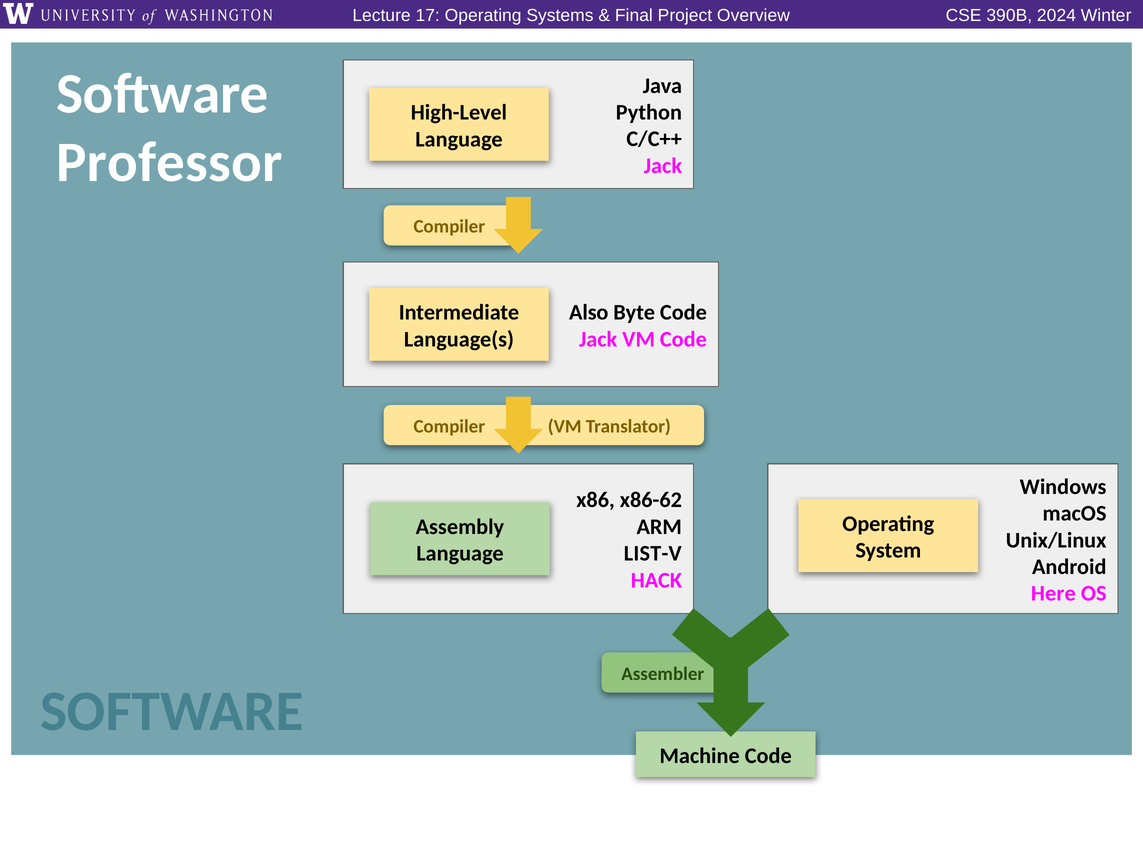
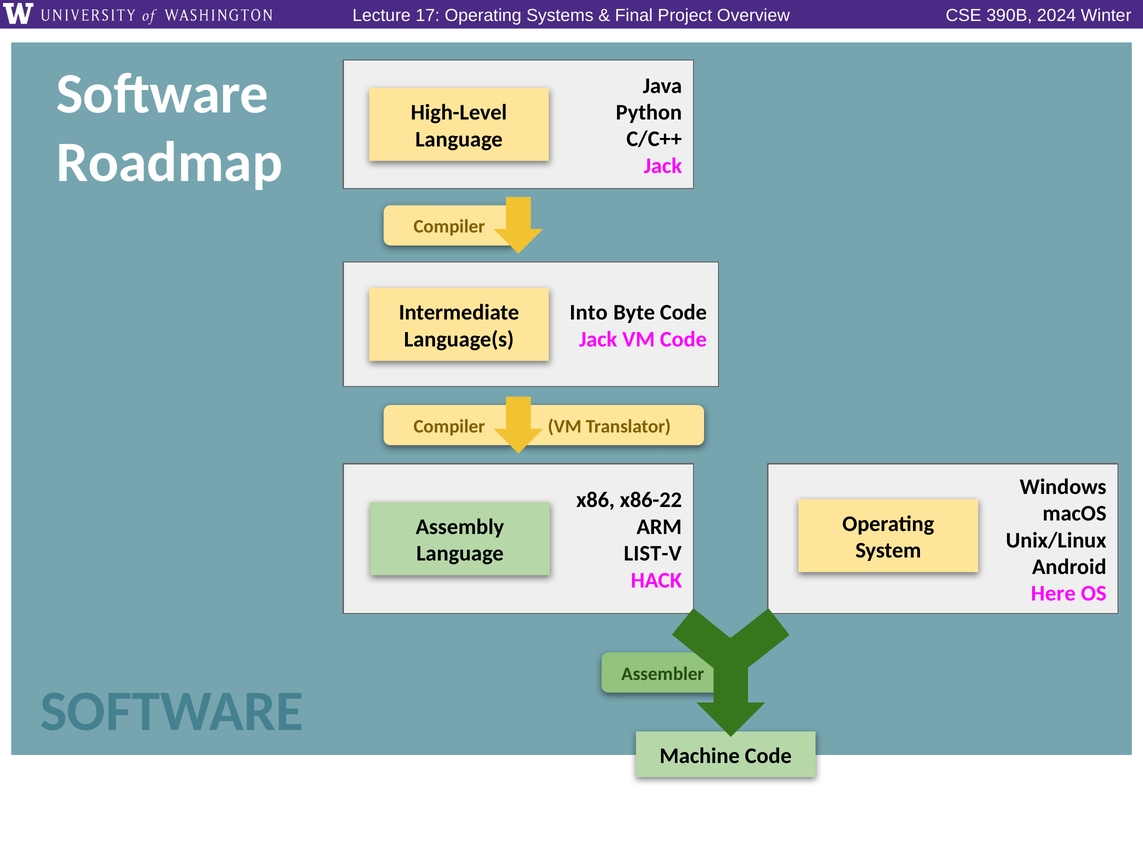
Professor: Professor -> Roadmap
Also: Also -> Into
x86-62: x86-62 -> x86-22
